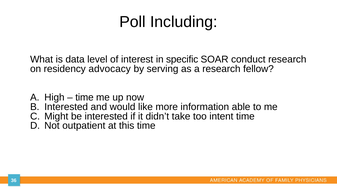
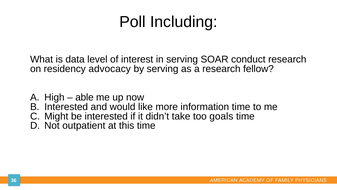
in specific: specific -> serving
time at (84, 97): time -> able
information able: able -> time
intent: intent -> goals
